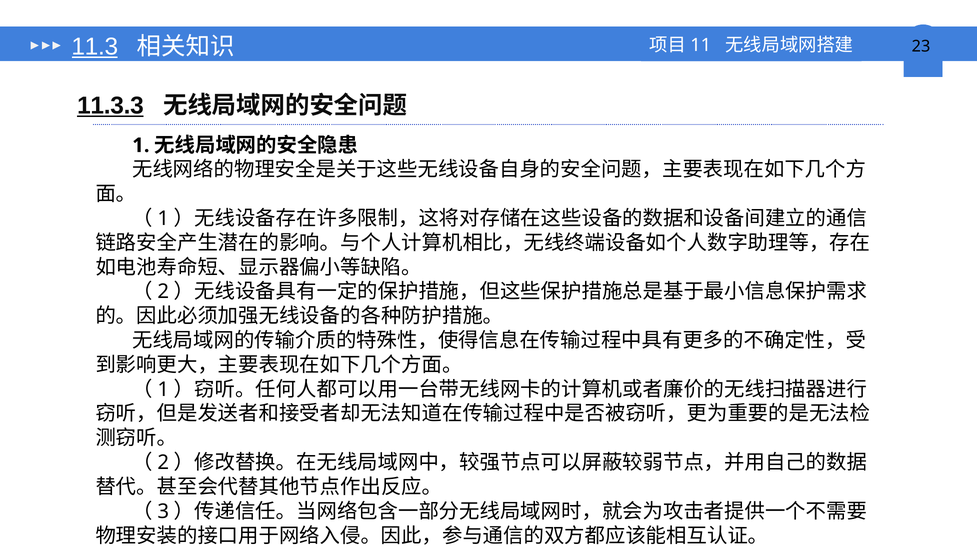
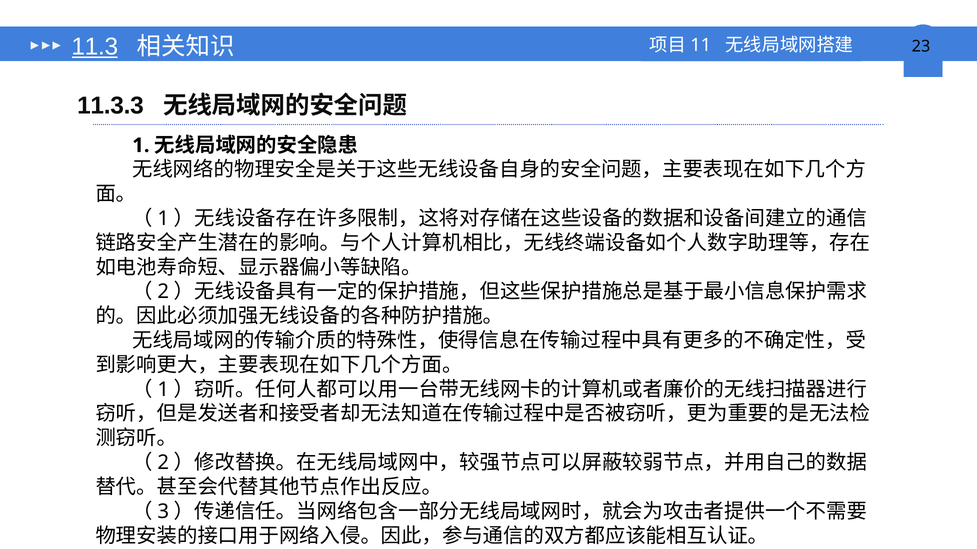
11.3.3 underline: present -> none
